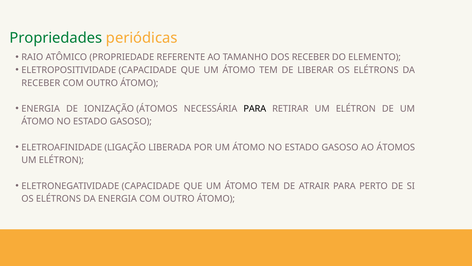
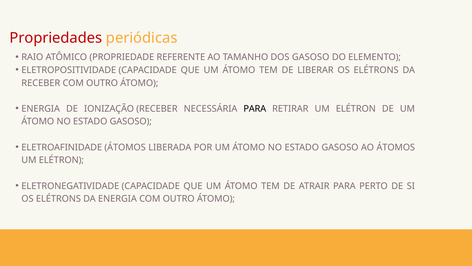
Propriedades colour: green -> red
DOS RECEBER: RECEBER -> GASOSO
IONIZAÇÃO ÁTOMOS: ÁTOMOS -> RECEBER
ELETROAFINIDADE LIGAÇÃO: LIGAÇÃO -> ÁTOMOS
